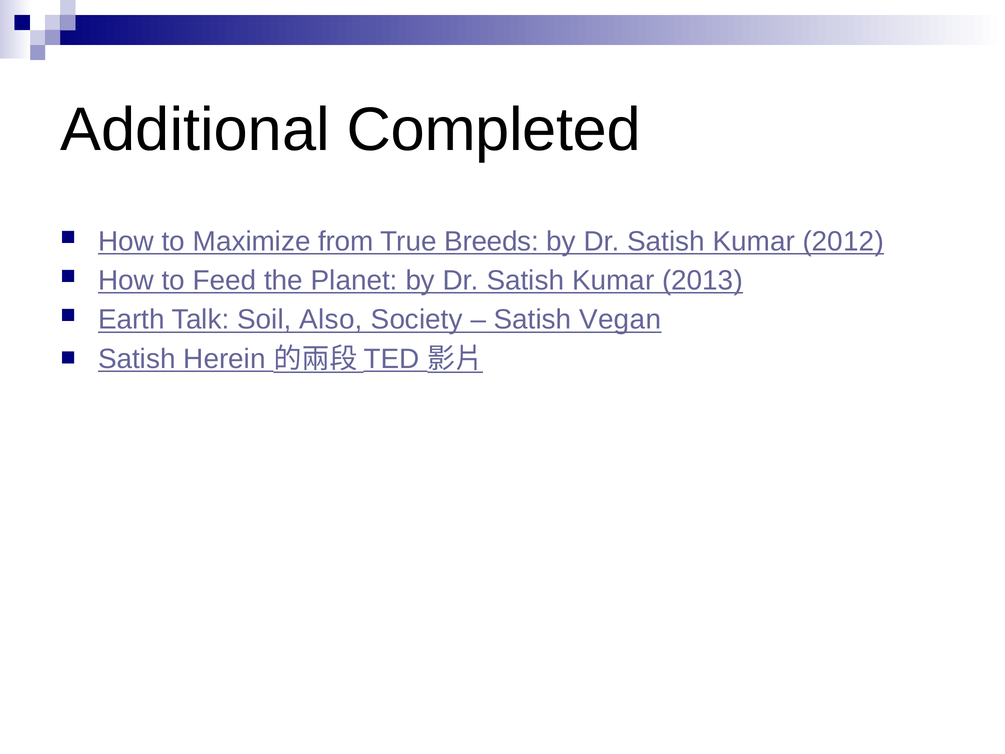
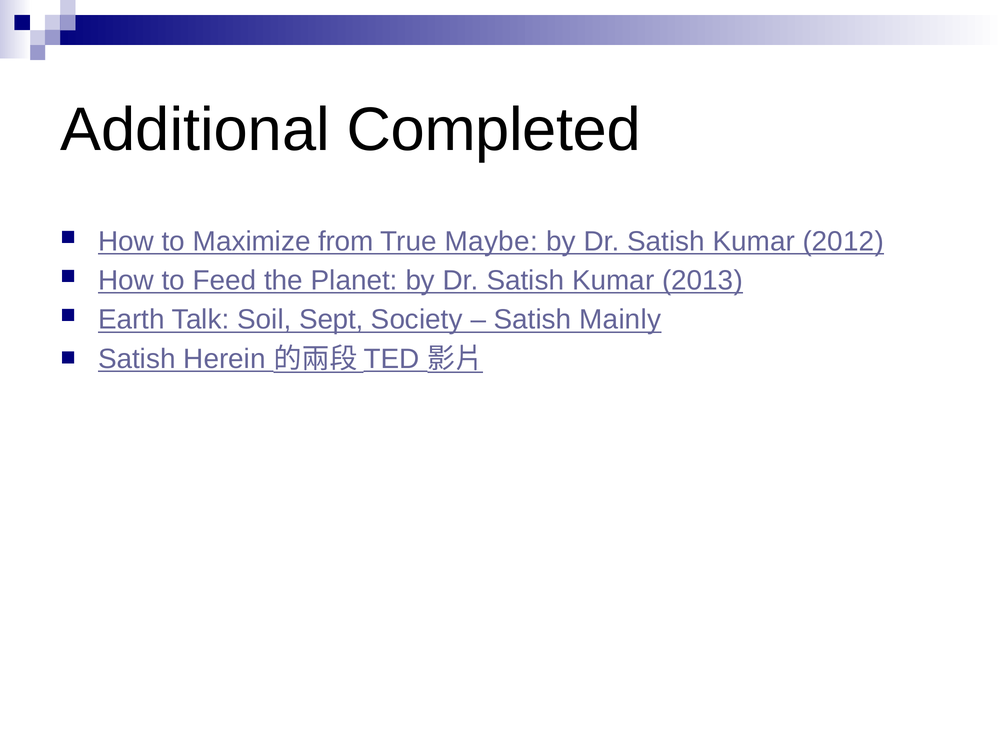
Breeds: Breeds -> Maybe
Also: Also -> Sept
Vegan: Vegan -> Mainly
